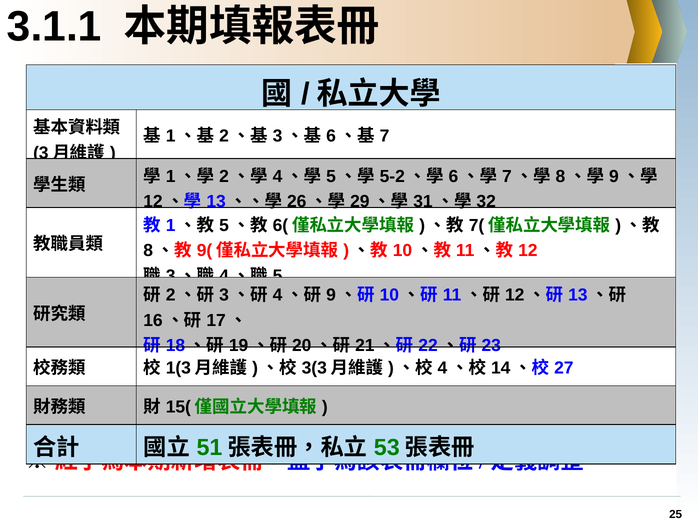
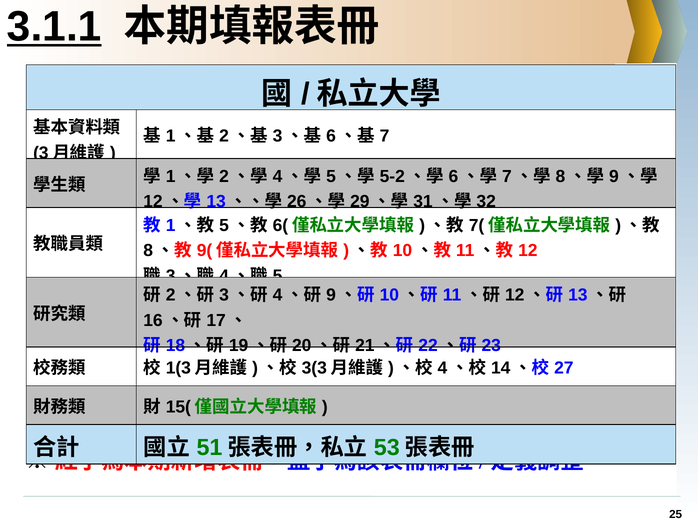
3.1.1 underline: none -> present
